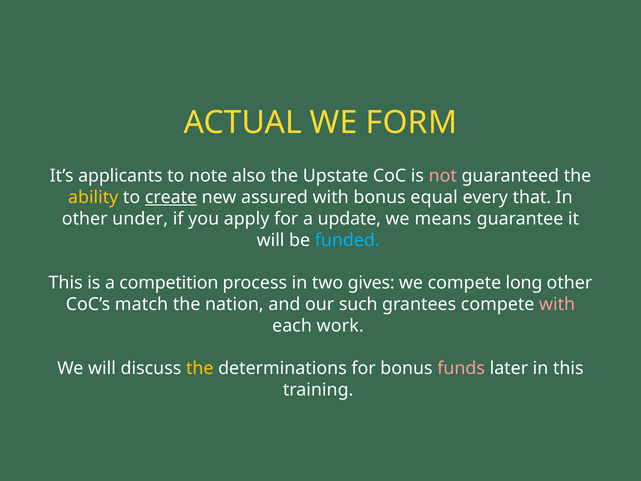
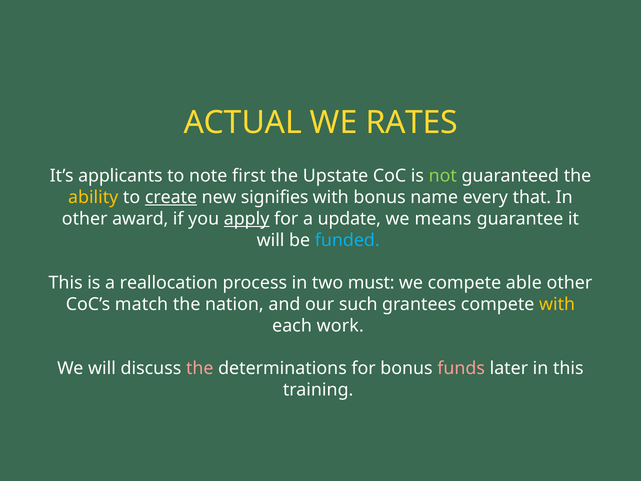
FORM: FORM -> RATES
also: also -> first
not colour: pink -> light green
assured: assured -> signifies
equal: equal -> name
under: under -> award
apply underline: none -> present
competition: competition -> reallocation
gives: gives -> must
long: long -> able
with at (557, 304) colour: pink -> yellow
the at (200, 368) colour: yellow -> pink
